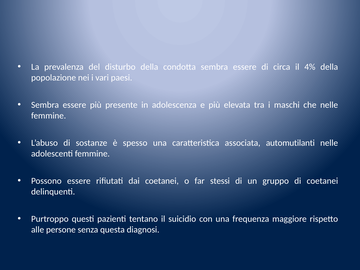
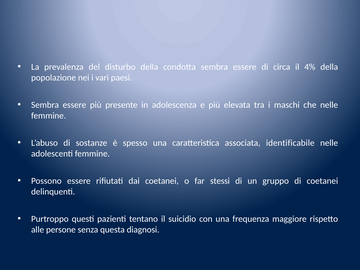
automutilanti: automutilanti -> identificabile
